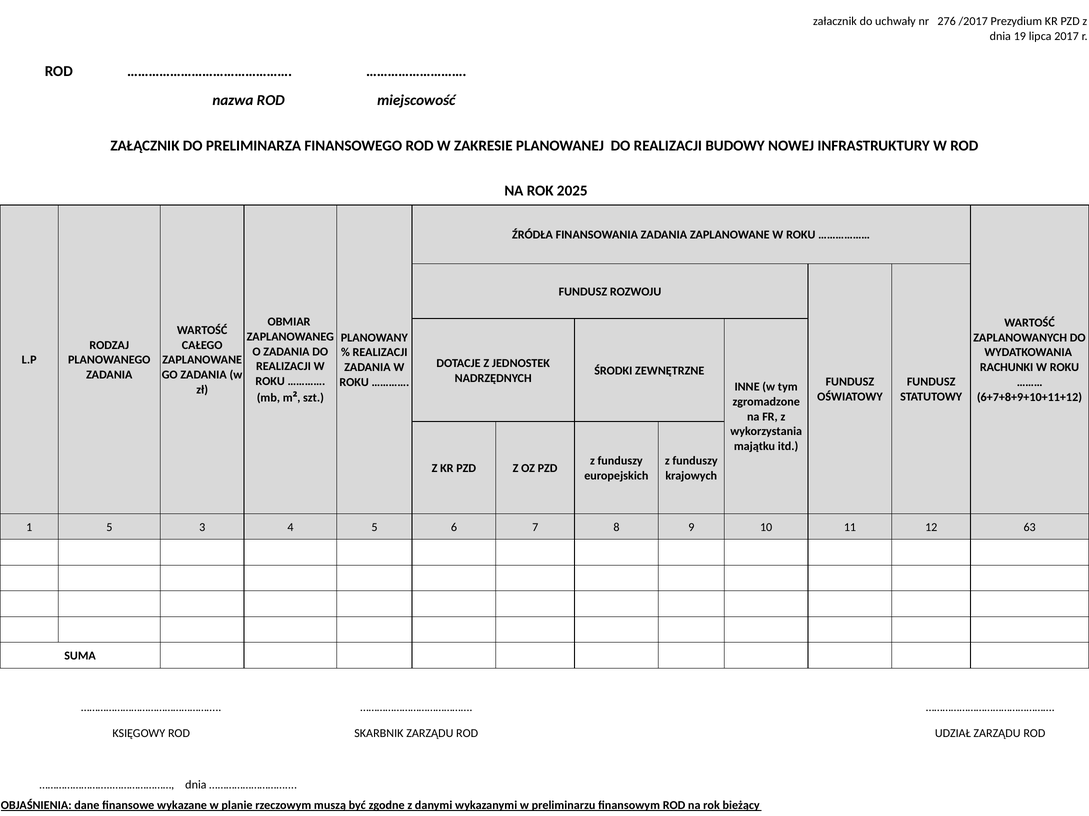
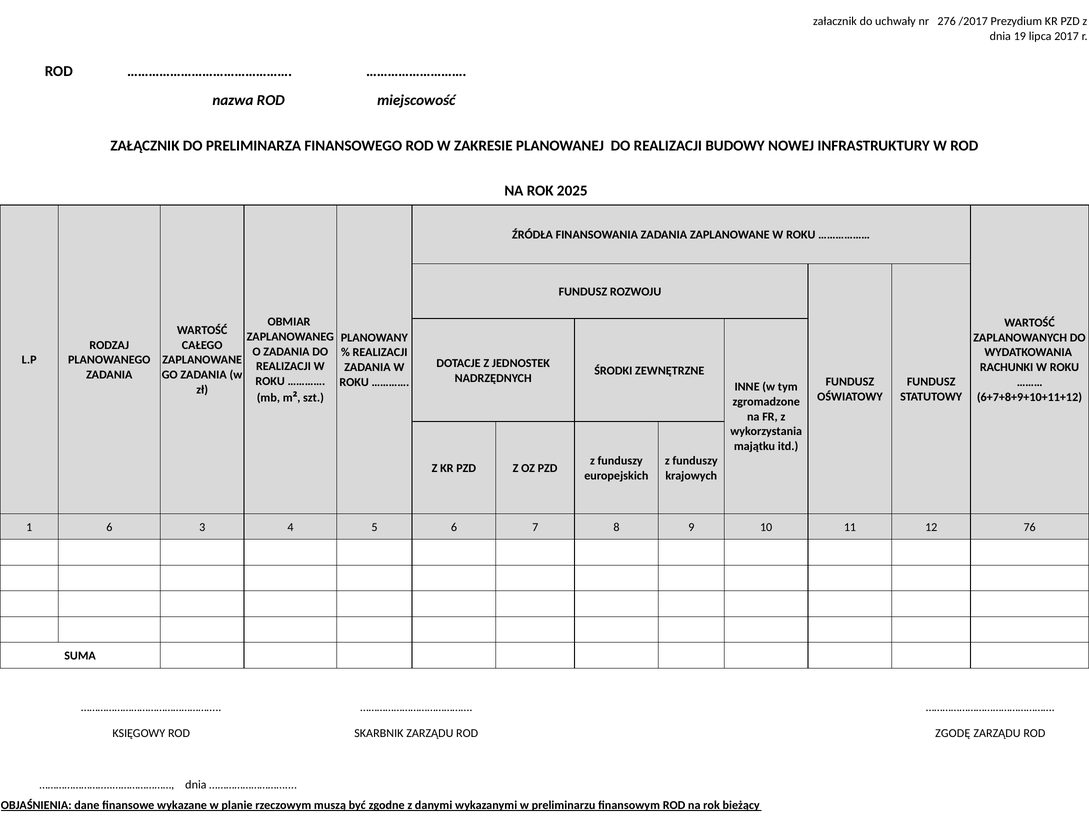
1 5: 5 -> 6
63: 63 -> 76
UDZIAŁ: UDZIAŁ -> ZGODĘ
